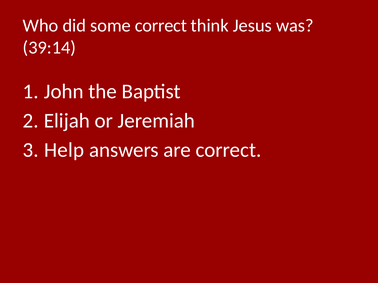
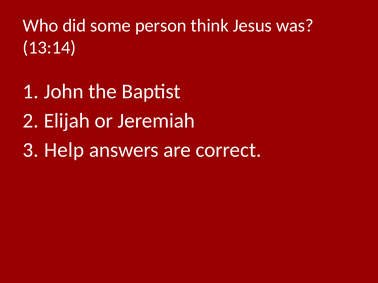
some correct: correct -> person
39:14: 39:14 -> 13:14
